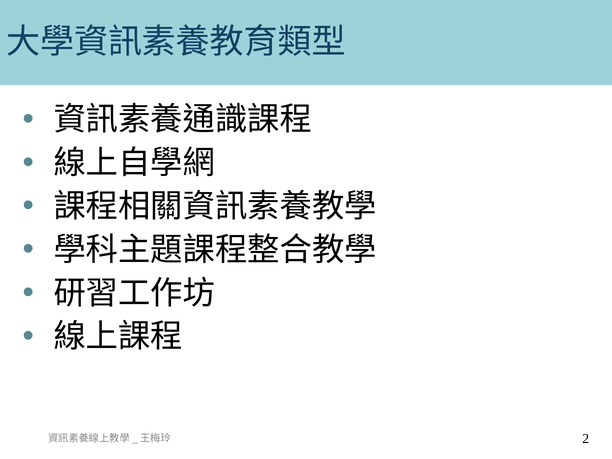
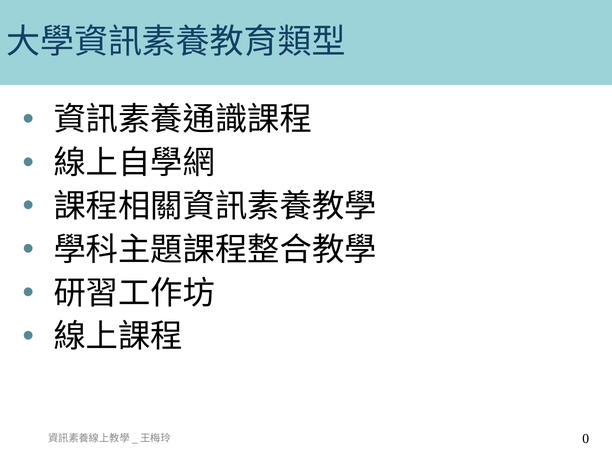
2: 2 -> 0
